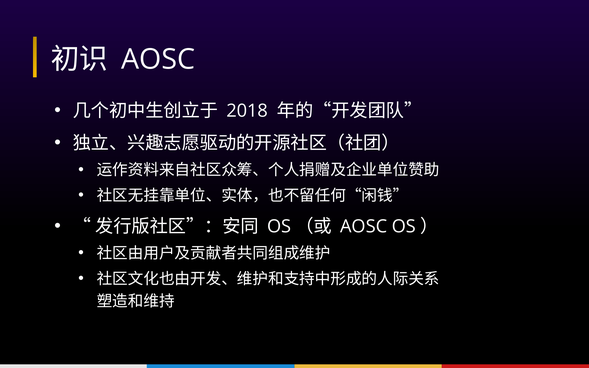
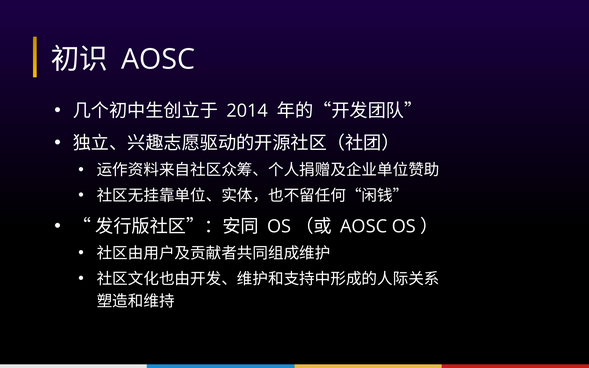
2018: 2018 -> 2014
